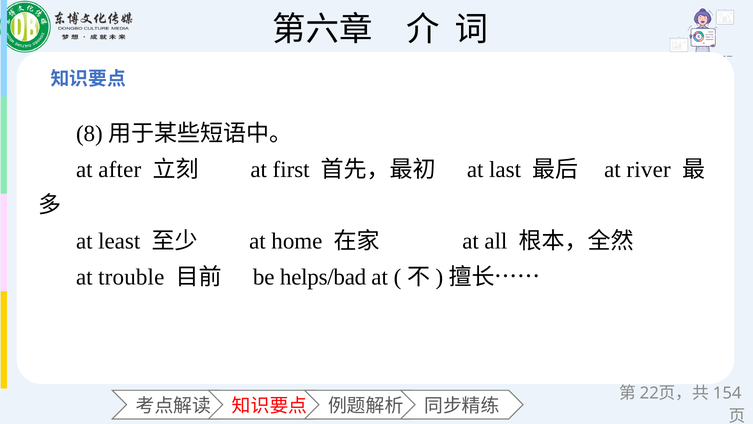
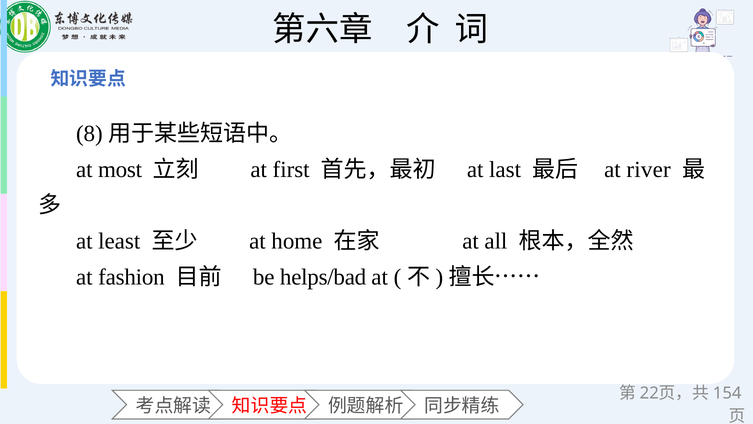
after: after -> most
trouble: trouble -> fashion
